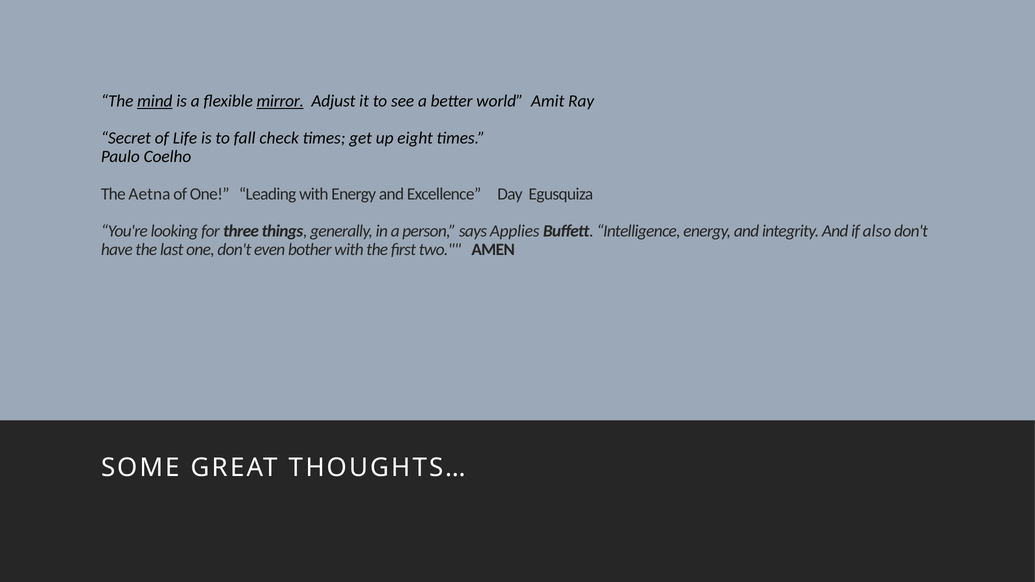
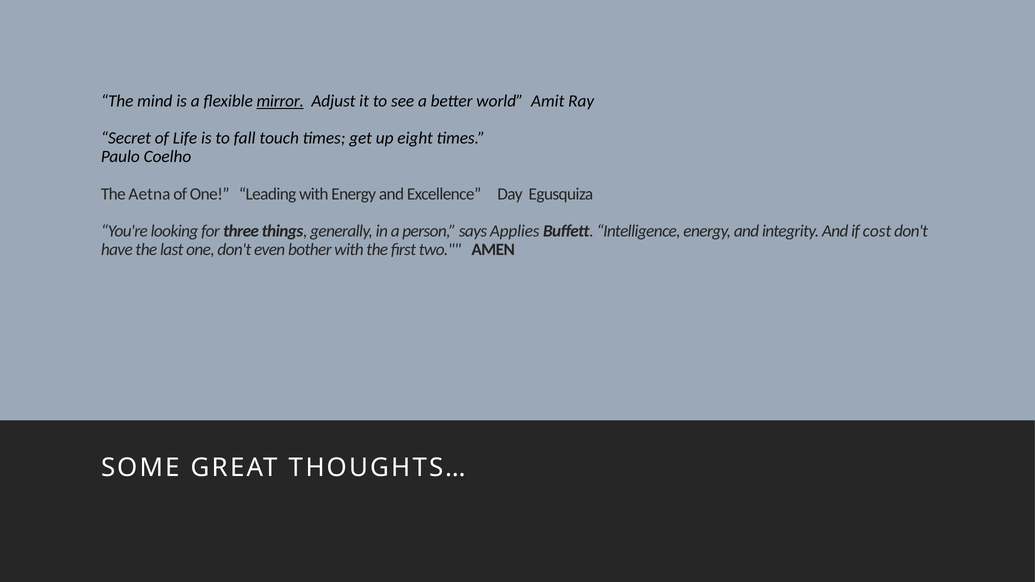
mind underline: present -> none
check: check -> touch
also: also -> cost
